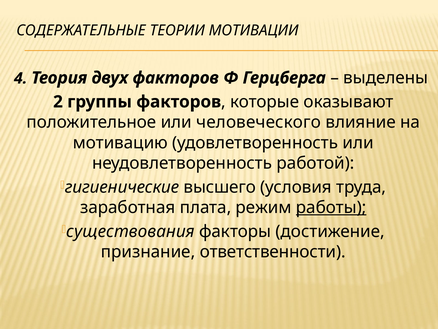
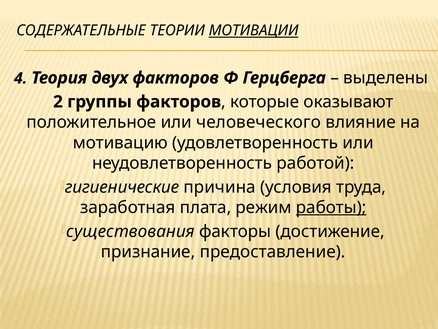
МОТИВАЦИИ underline: none -> present
высшего: высшего -> причина
ответственности: ответственности -> предоставление
